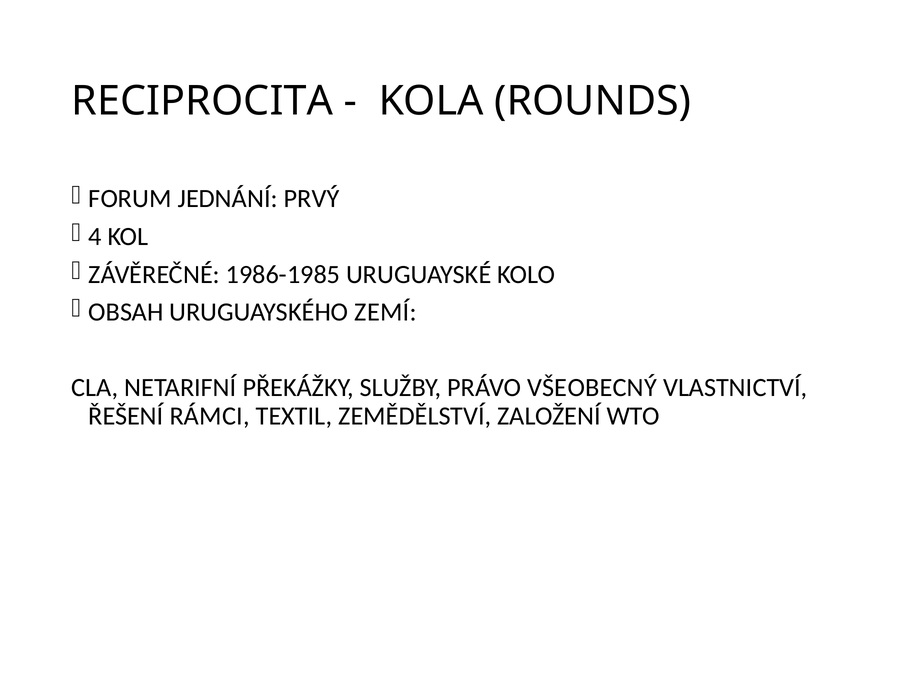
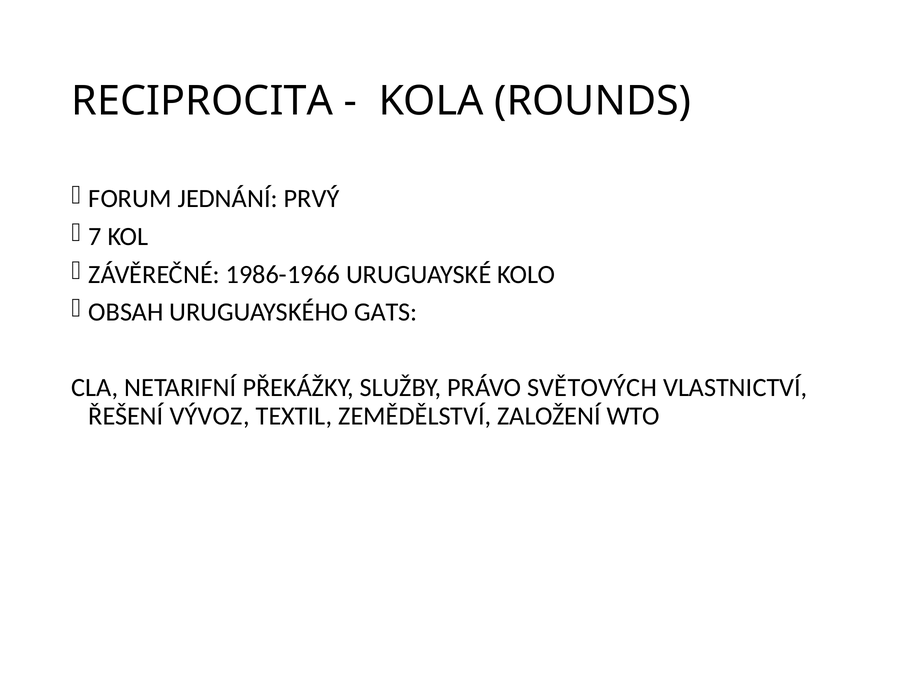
4: 4 -> 7
1986-1985: 1986-1985 -> 1986-1966
ZEMÍ: ZEMÍ -> GATS
VŠEOBECNÝ: VŠEOBECNÝ -> SVĚTOVÝCH
RÁMCI: RÁMCI -> VÝVOZ
